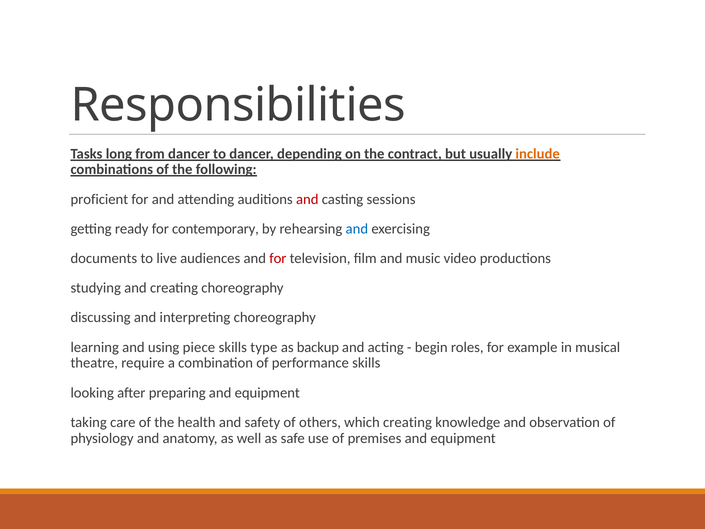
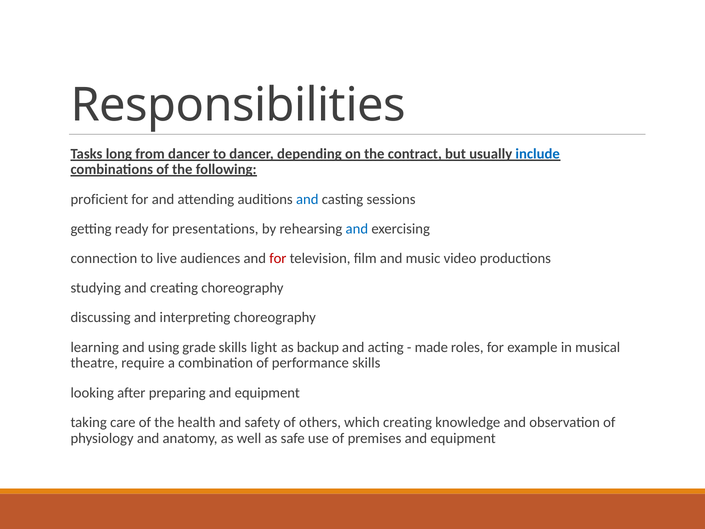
include colour: orange -> blue
and at (307, 199) colour: red -> blue
contemporary: contemporary -> presentations
documents: documents -> connection
piece: piece -> grade
type: type -> light
begin: begin -> made
